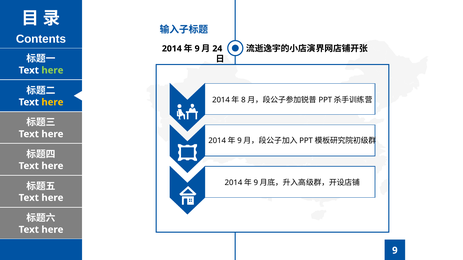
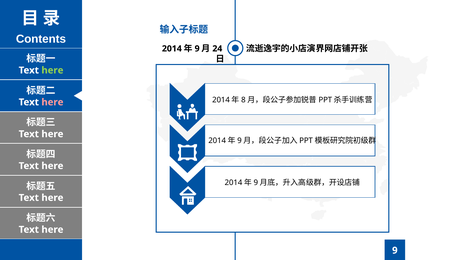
here at (52, 102) colour: yellow -> pink
